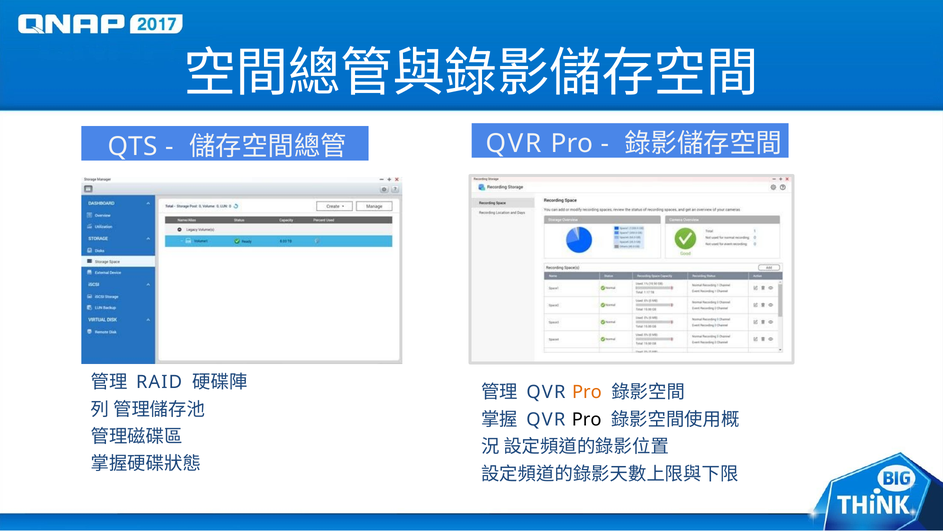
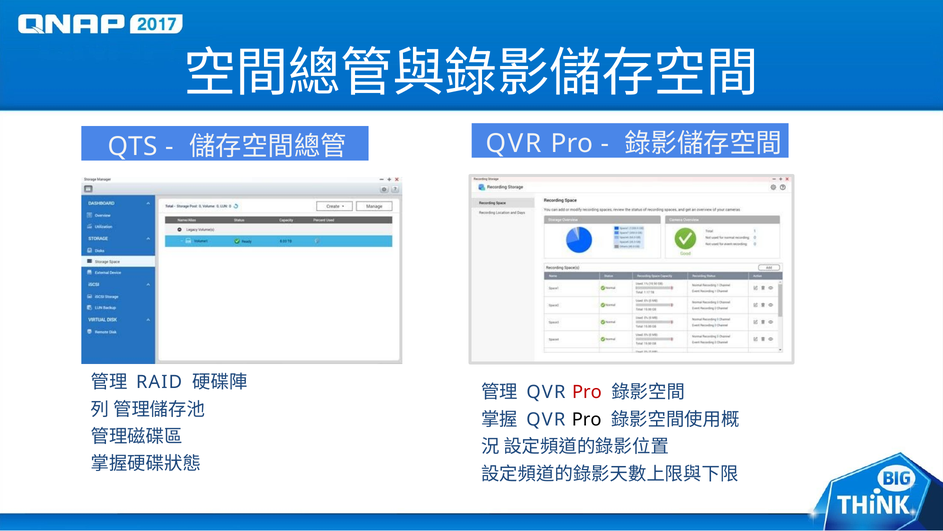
Pro at (587, 392) colour: orange -> red
